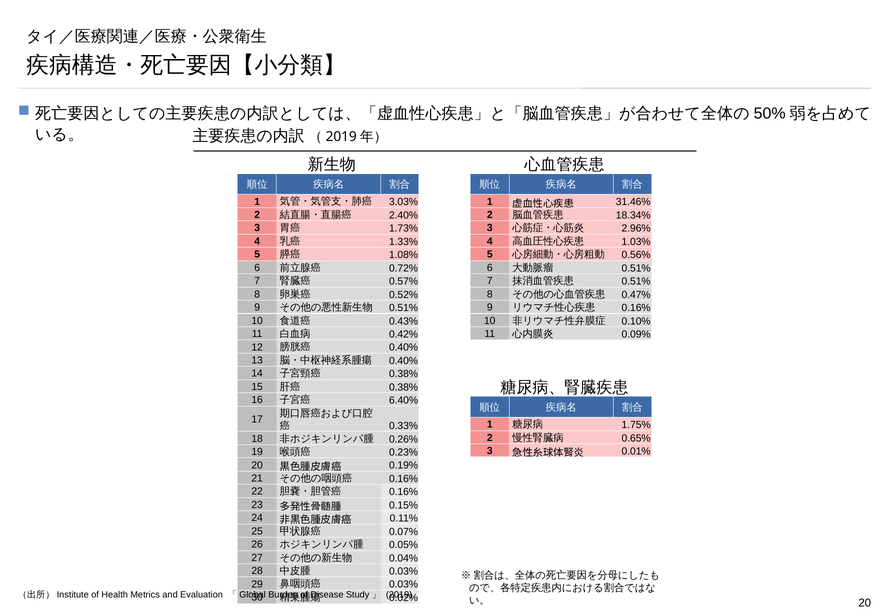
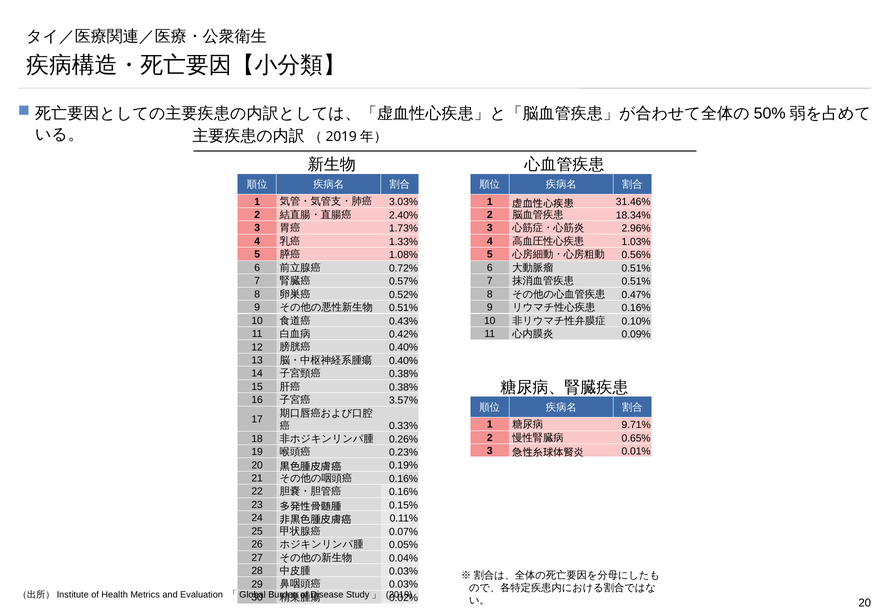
6.40%: 6.40% -> 3.57%
1.75%: 1.75% -> 9.71%
